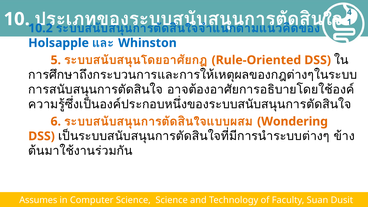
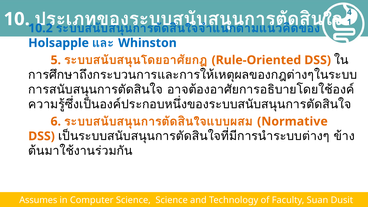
Wondering: Wondering -> Normative
